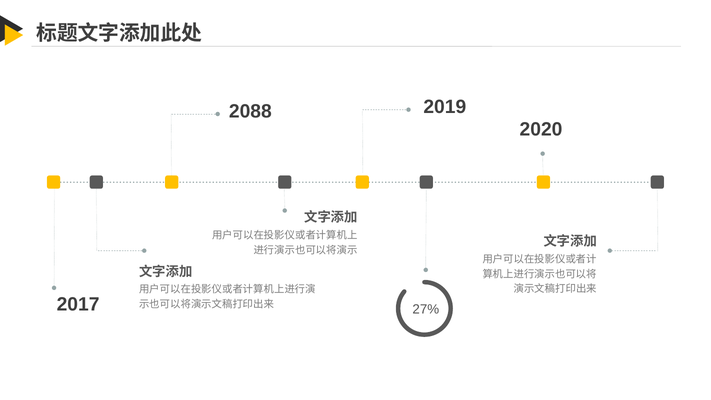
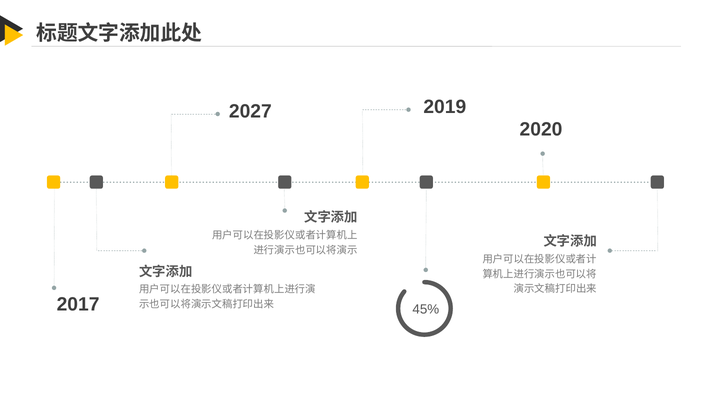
2088: 2088 -> 2027
27%: 27% -> 45%
